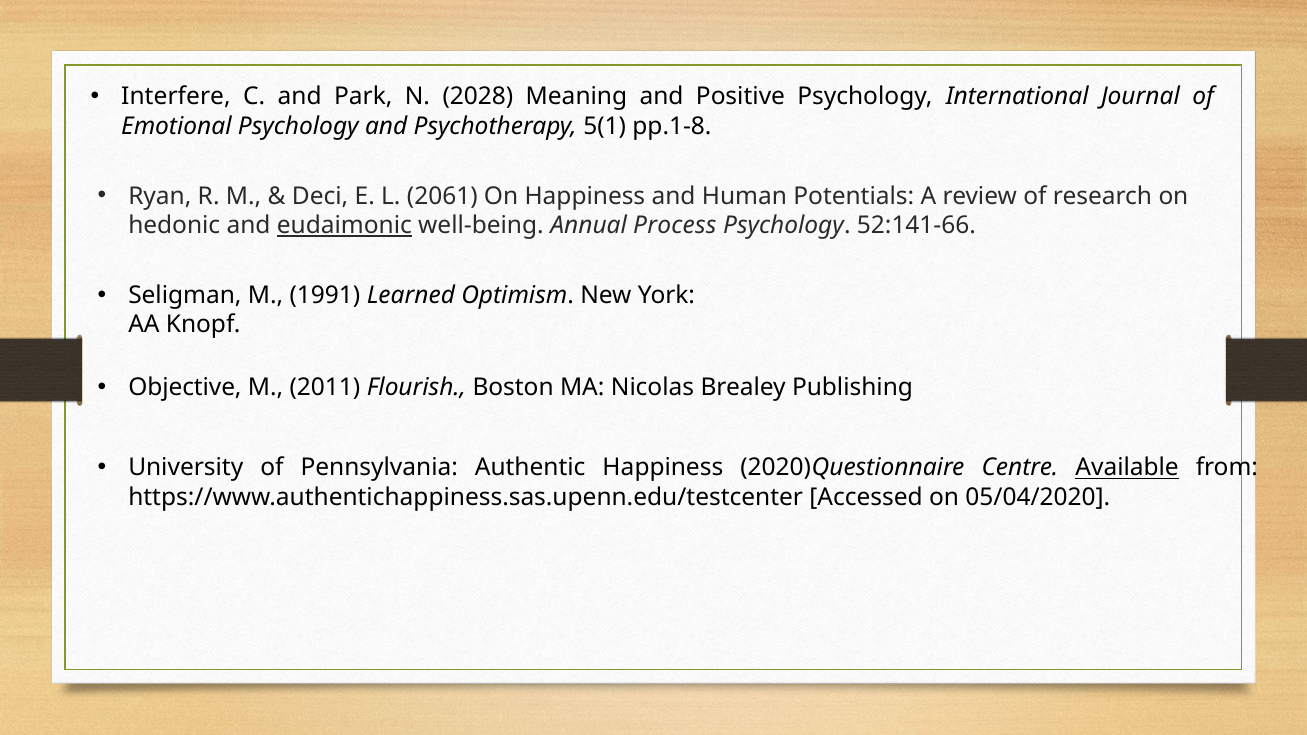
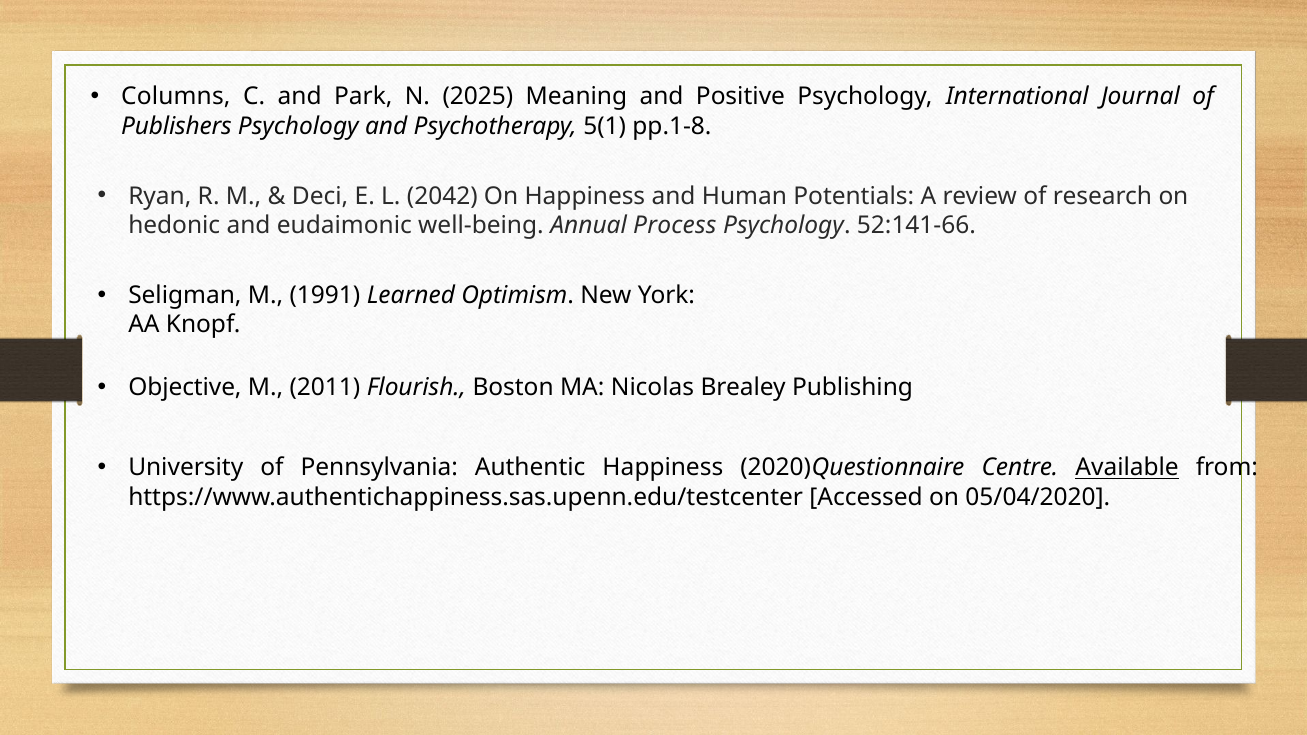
Interfere: Interfere -> Columns
2028: 2028 -> 2025
Emotional: Emotional -> Publishers
2061: 2061 -> 2042
eudaimonic underline: present -> none
